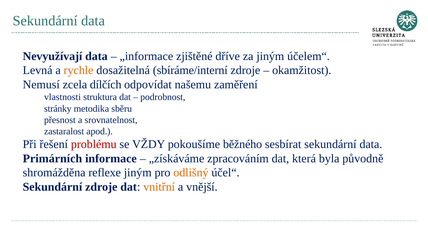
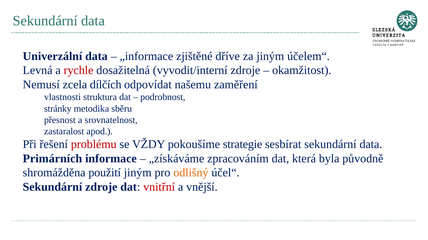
Nevyužívají: Nevyužívají -> Univerzální
rychle colour: orange -> red
sbíráme/interní: sbíráme/interní -> vyvodit/interní
běžného: běžného -> strategie
reflexe: reflexe -> použití
vnitřní colour: orange -> red
